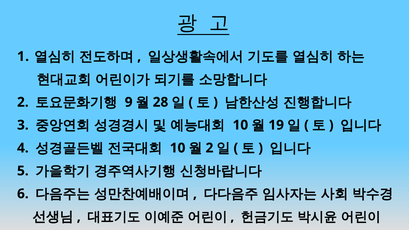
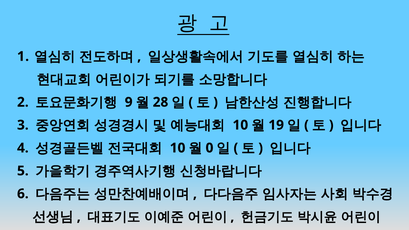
2 at (209, 148): 2 -> 0
